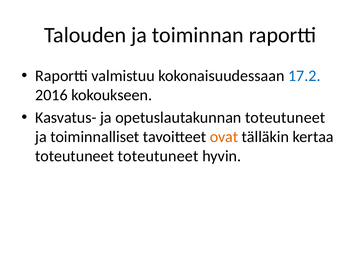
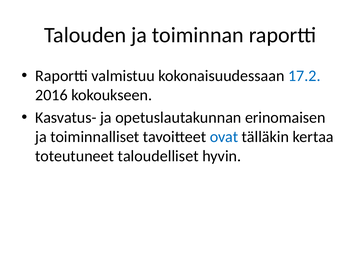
opetuslautakunnan toteutuneet: toteutuneet -> erinomaisen
ovat colour: orange -> blue
toteutuneet toteutuneet: toteutuneet -> taloudelliset
